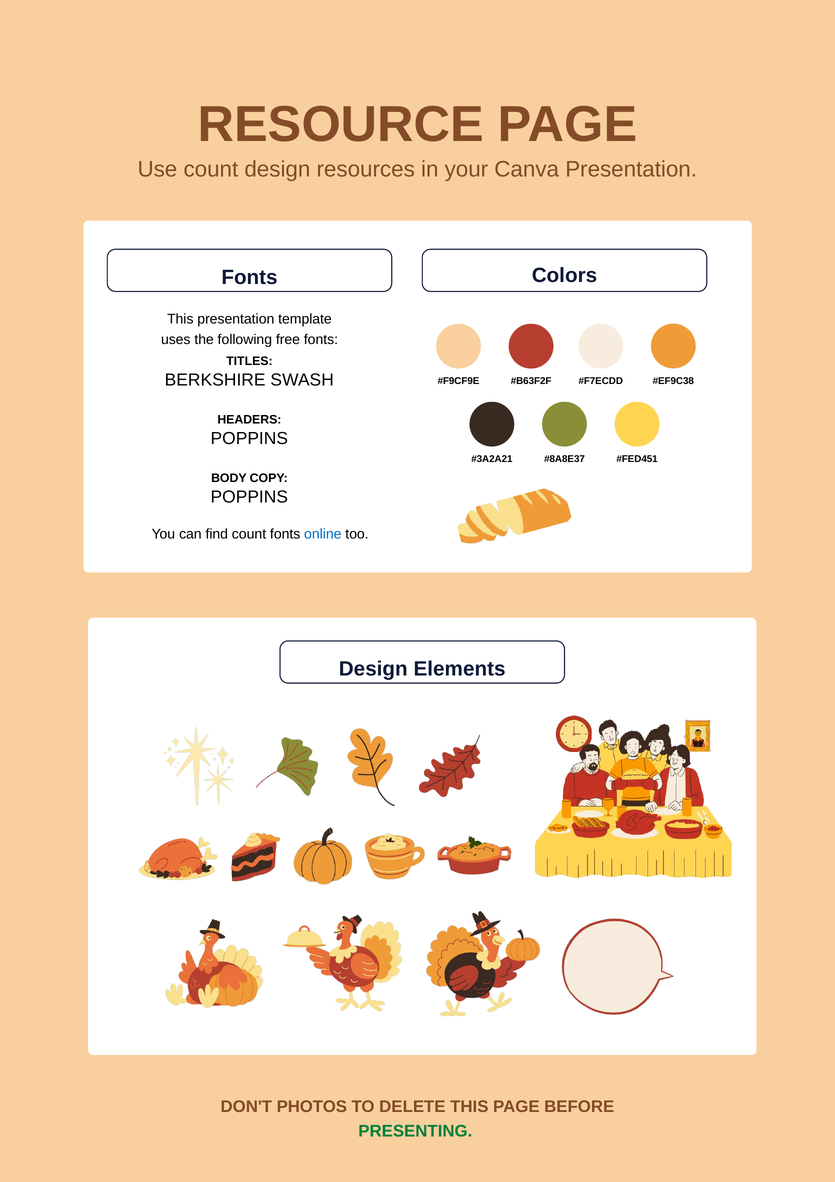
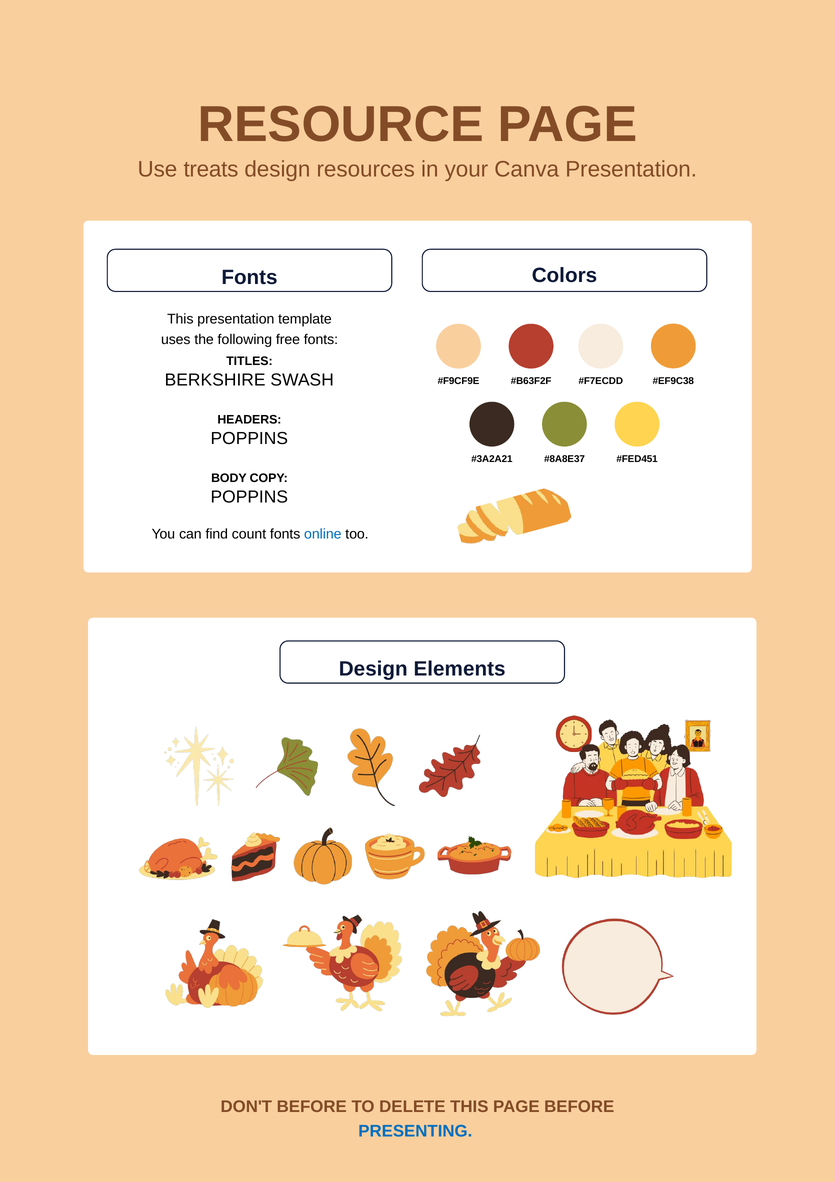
Use count: count -> treats
DON'T PHOTOS: PHOTOS -> BEFORE
PRESENTING colour: green -> blue
